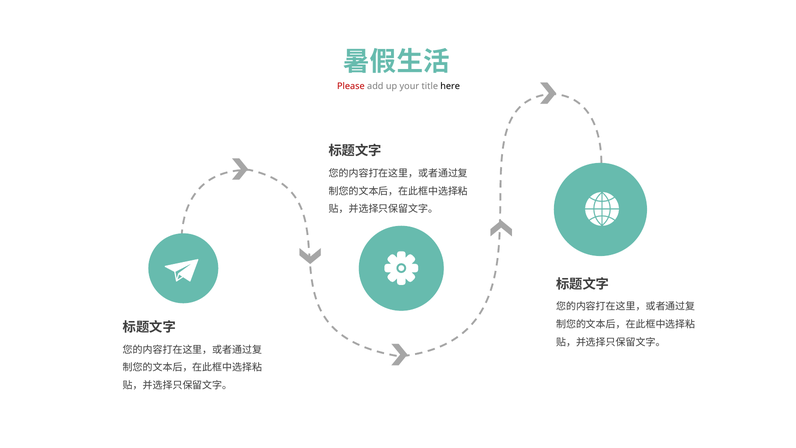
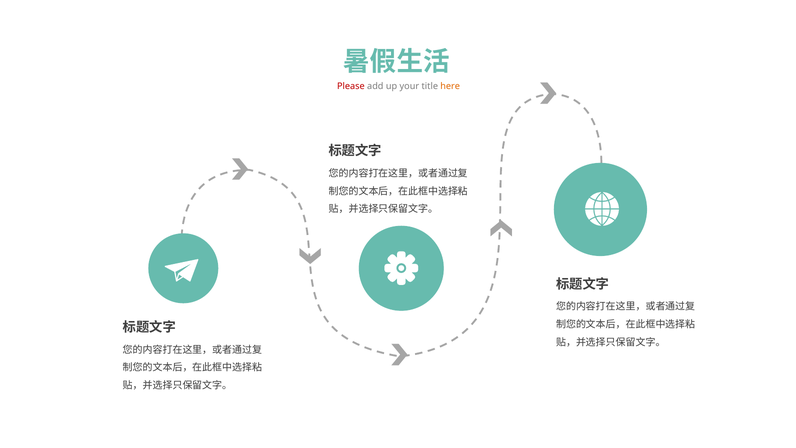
here colour: black -> orange
